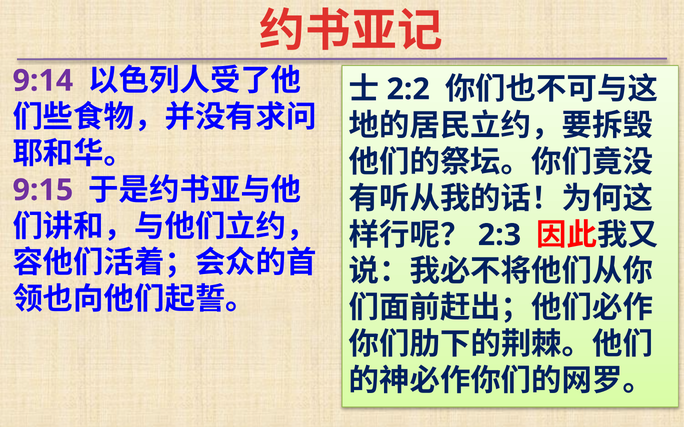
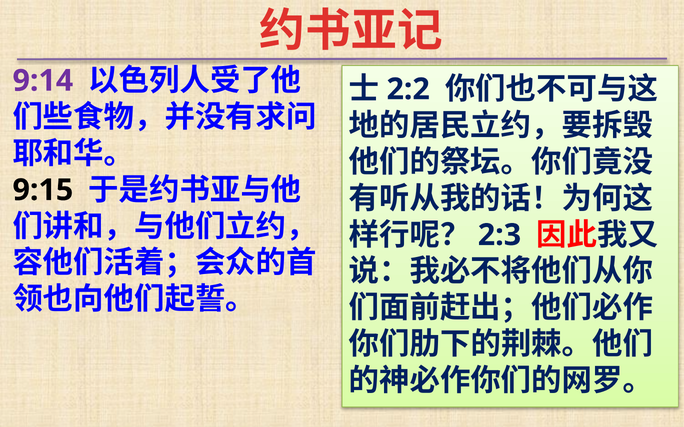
9:15 colour: purple -> black
